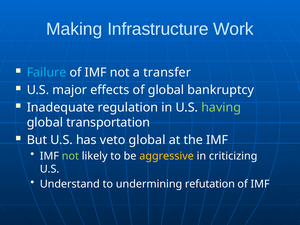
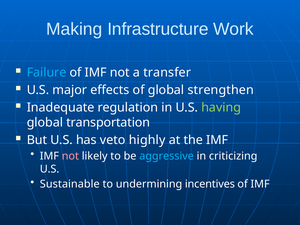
bankruptcy: bankruptcy -> strengthen
veto global: global -> highly
not at (70, 156) colour: light green -> pink
aggressive colour: yellow -> light blue
Understand: Understand -> Sustainable
refutation: refutation -> incentives
